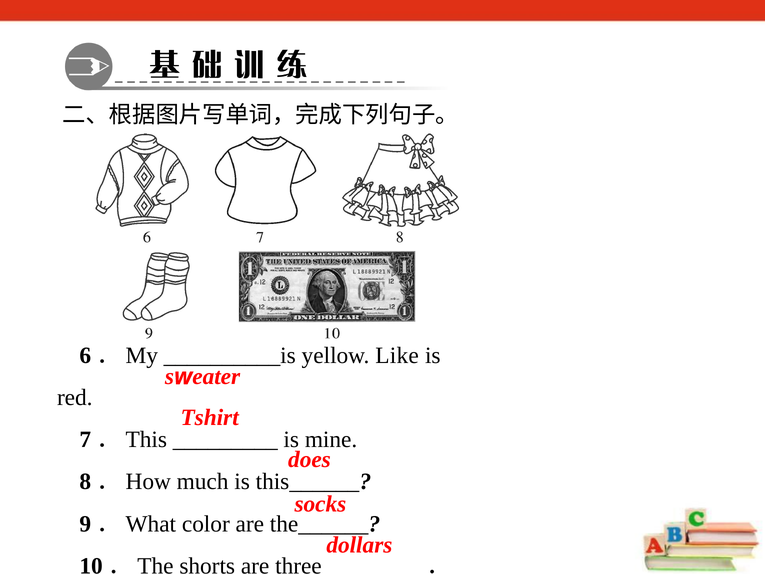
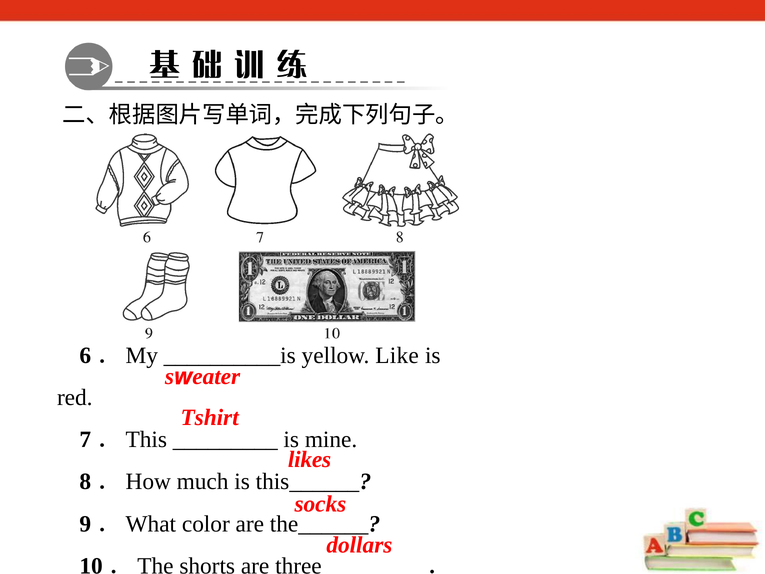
does: does -> likes
